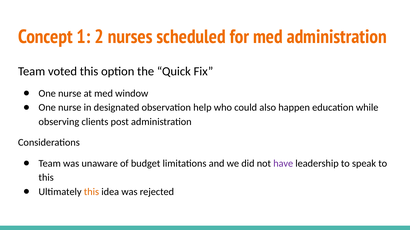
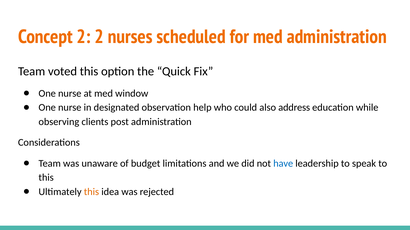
Concept 1: 1 -> 2
happen: happen -> address
have colour: purple -> blue
